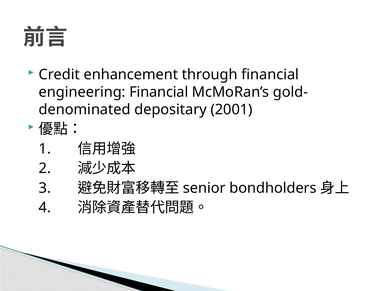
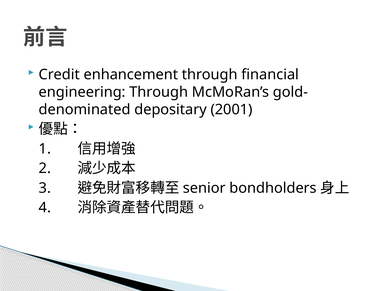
engineering Financial: Financial -> Through
